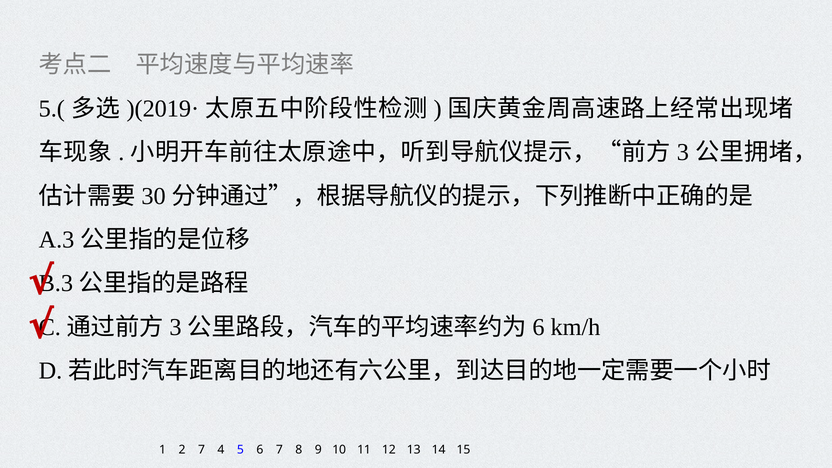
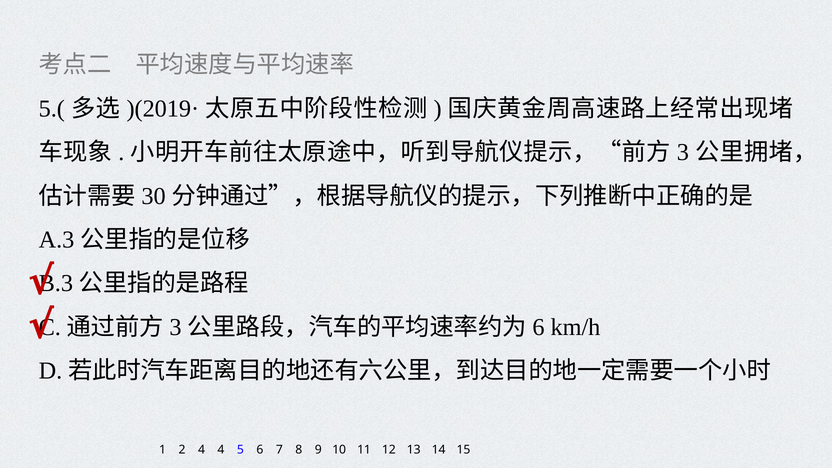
2 7: 7 -> 4
